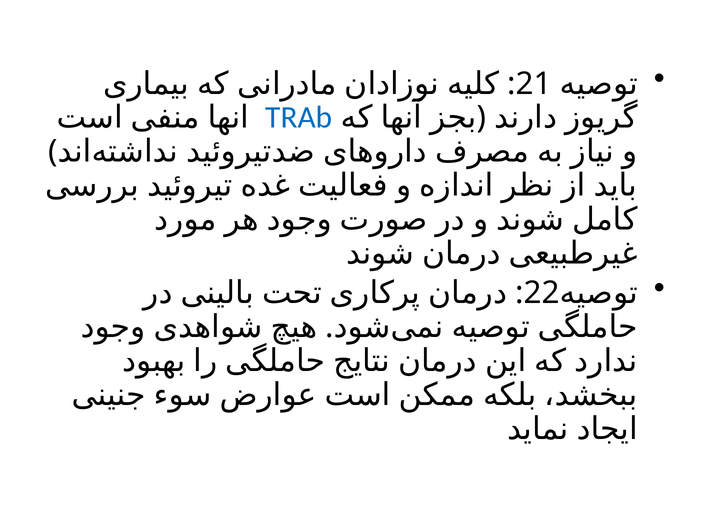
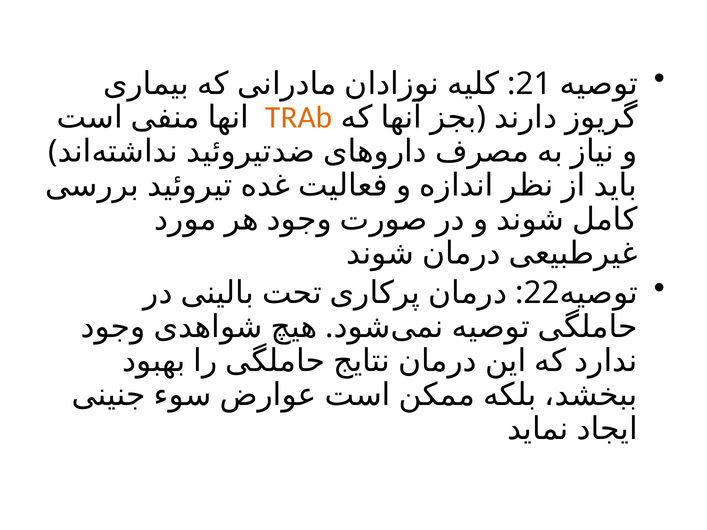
TRAb colour: blue -> orange
